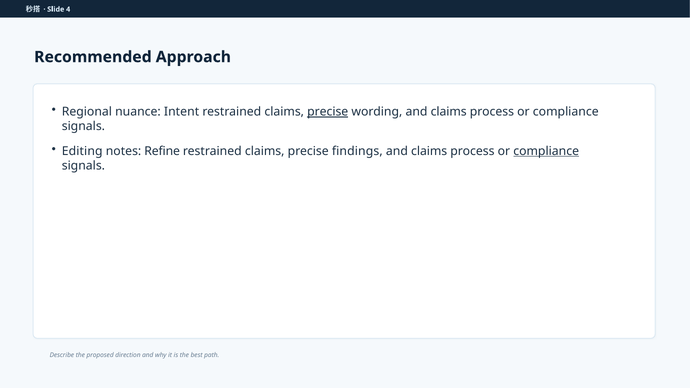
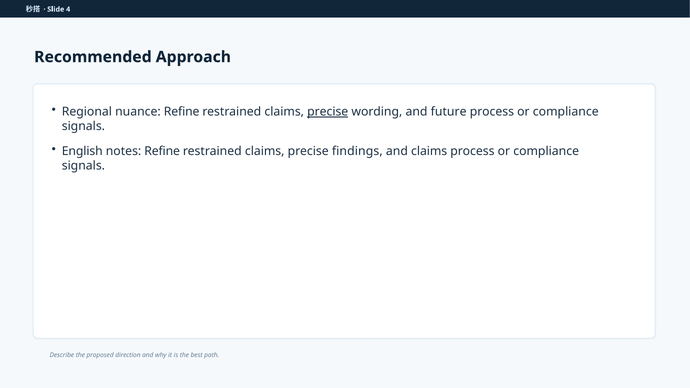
nuance Intent: Intent -> Refine
wording and claims: claims -> future
Editing: Editing -> English
compliance at (546, 151) underline: present -> none
